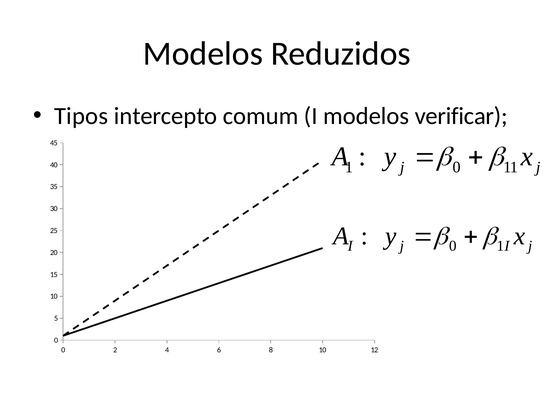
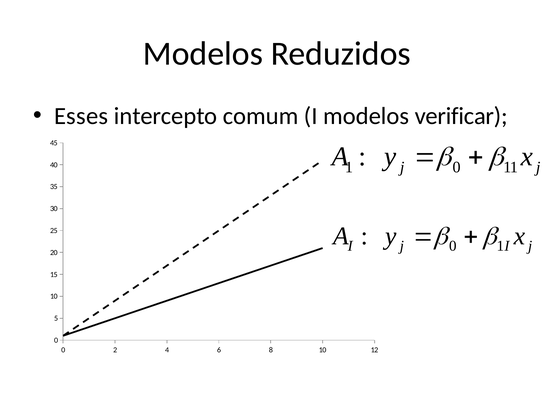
Tipos: Tipos -> Esses
